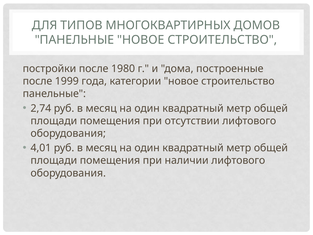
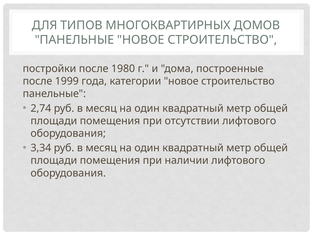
4,01: 4,01 -> 3,34
